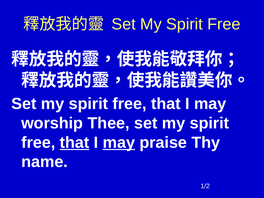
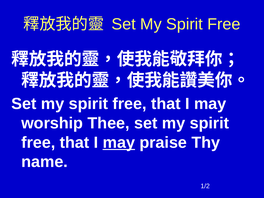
that at (75, 142) underline: present -> none
